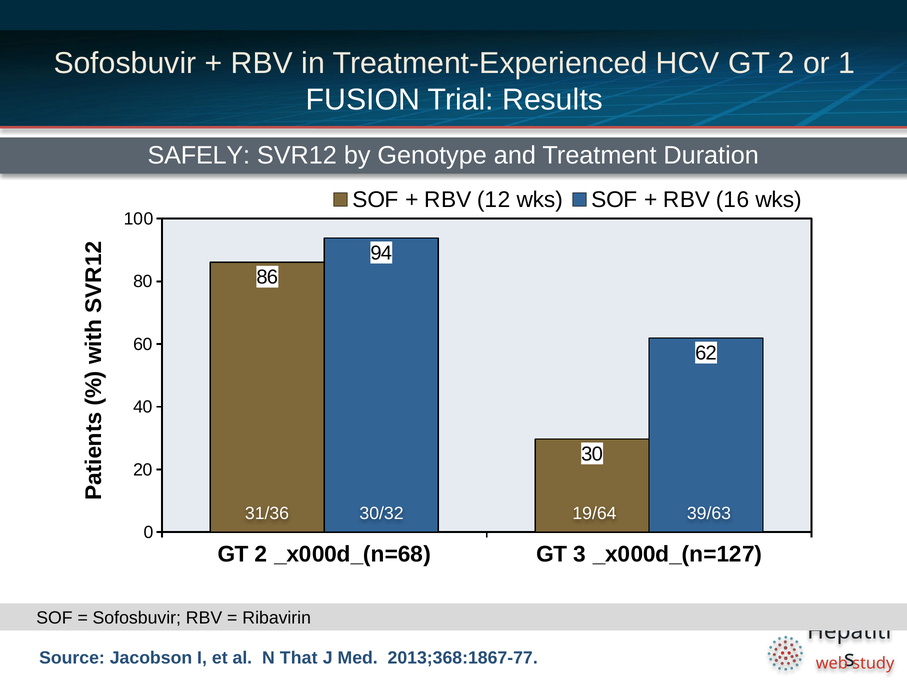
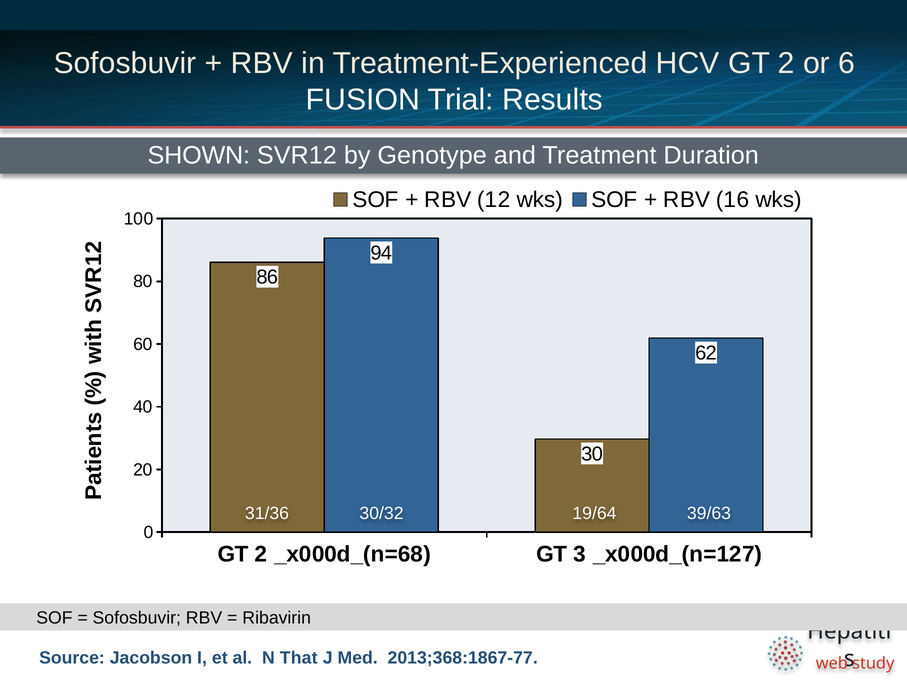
or 1: 1 -> 6
SAFELY: SAFELY -> SHOWN
